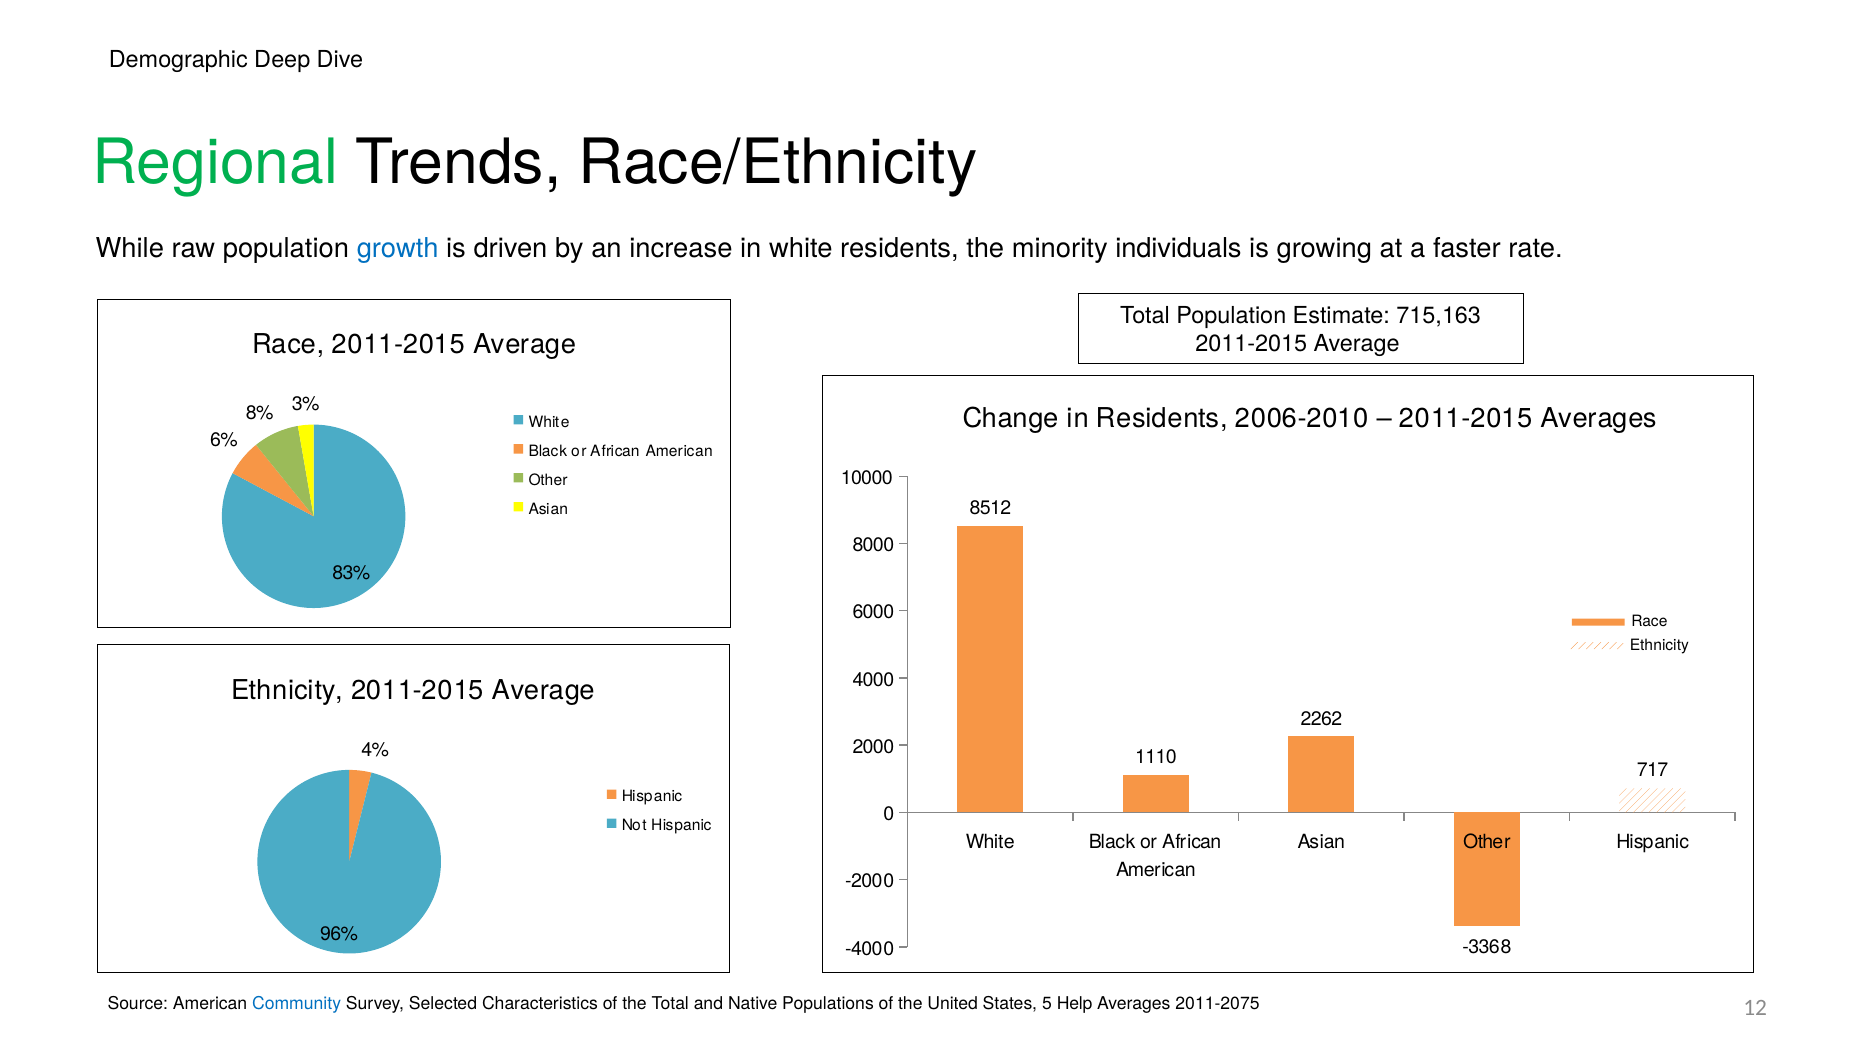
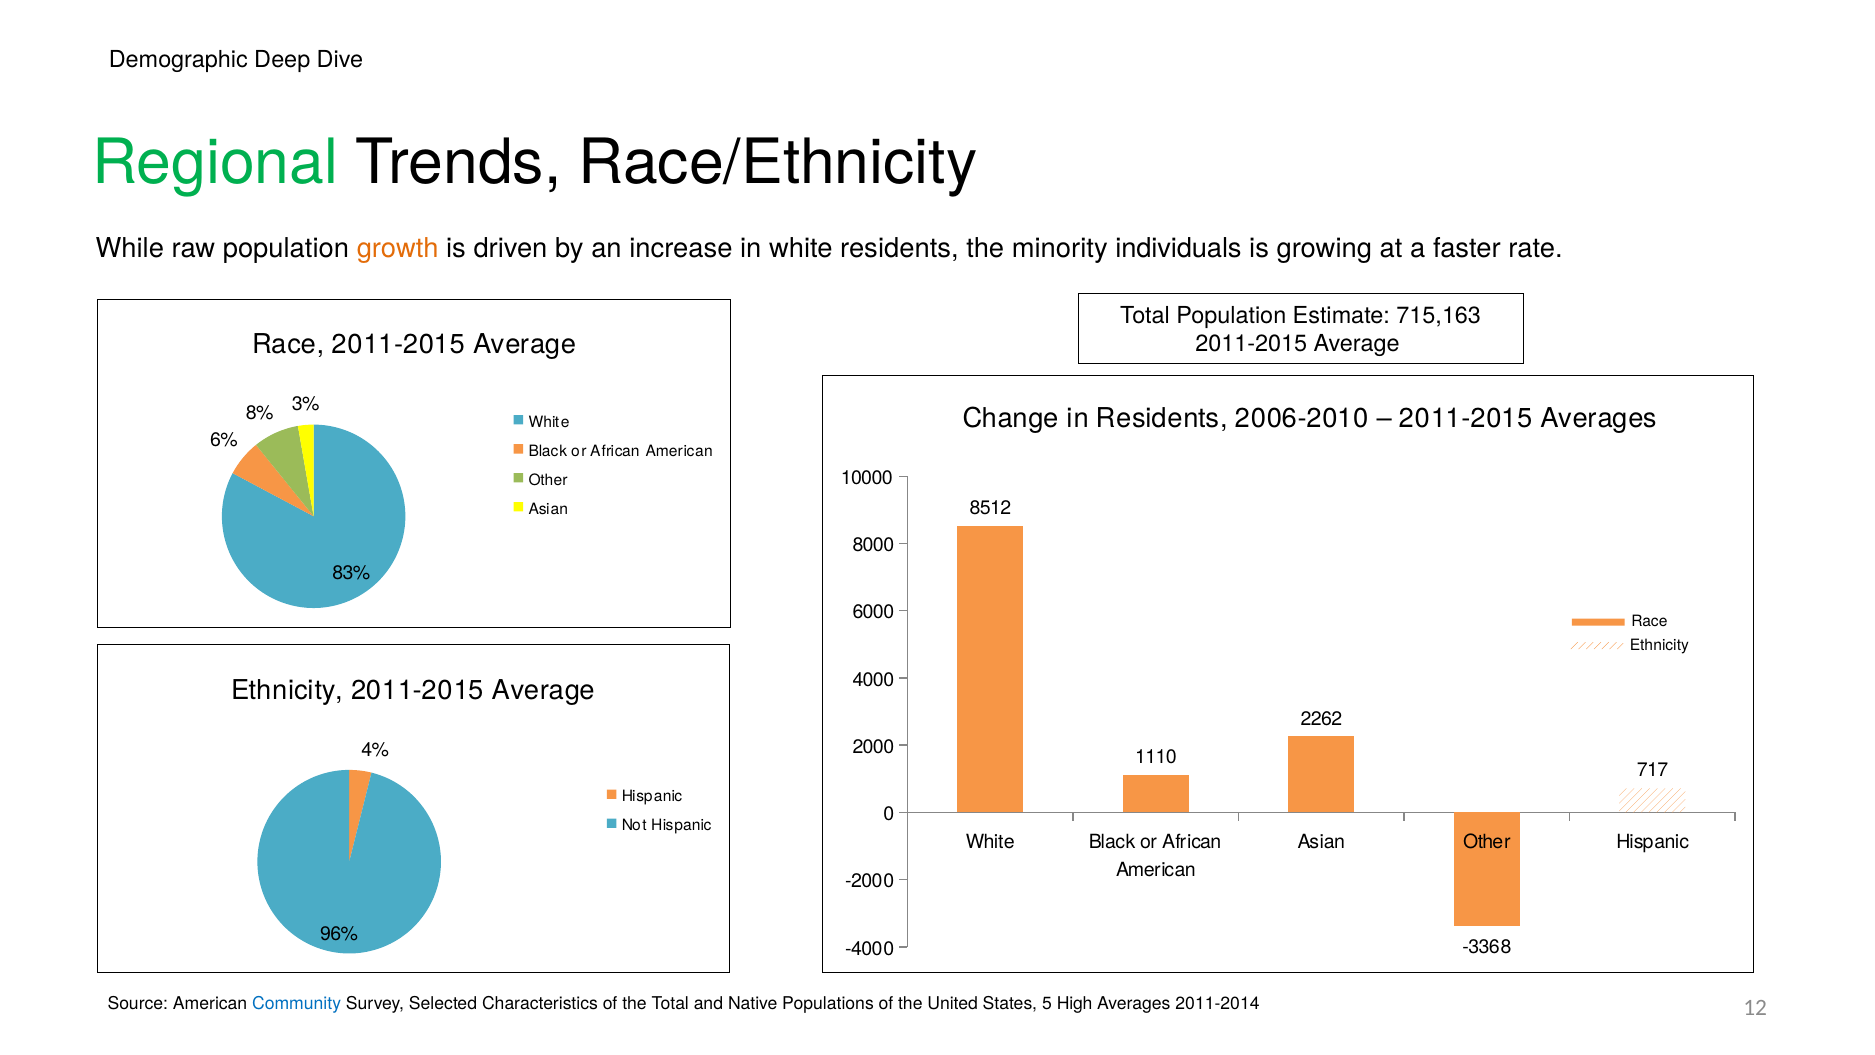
growth colour: blue -> orange
Help: Help -> High
2011-2075: 2011-2075 -> 2011-2014
